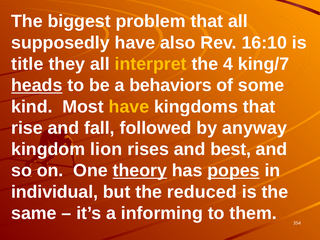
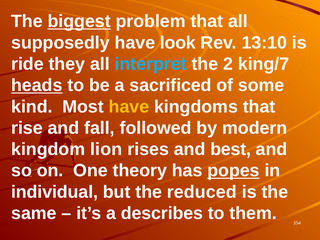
biggest underline: none -> present
also: also -> look
16:10: 16:10 -> 13:10
title: title -> ride
interpret colour: yellow -> light blue
4: 4 -> 2
behaviors: behaviors -> sacrificed
anyway: anyway -> modern
theory underline: present -> none
informing: informing -> describes
